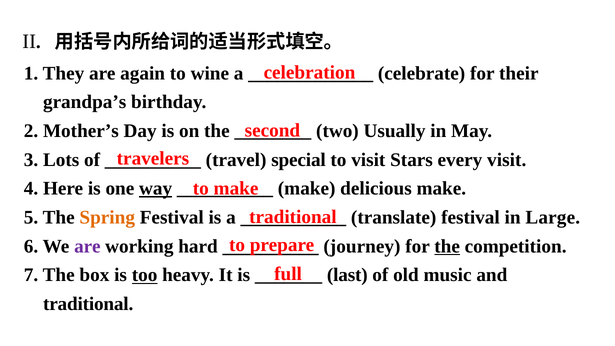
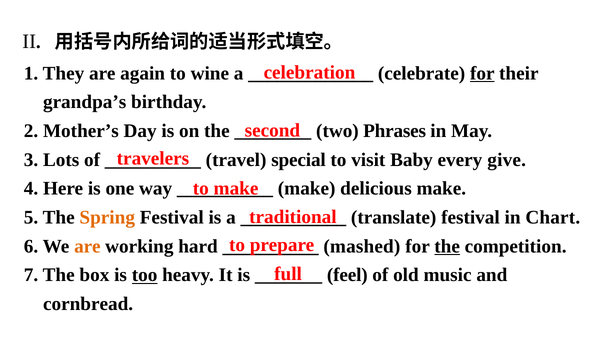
for at (482, 73) underline: none -> present
Usually: Usually -> Phrases
Stars: Stars -> Baby
every visit: visit -> give
way underline: present -> none
Large: Large -> Chart
are at (87, 246) colour: purple -> orange
journey: journey -> mashed
last: last -> feel
traditional at (88, 304): traditional -> cornbread
